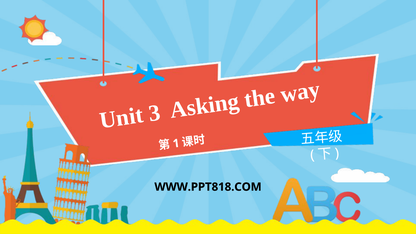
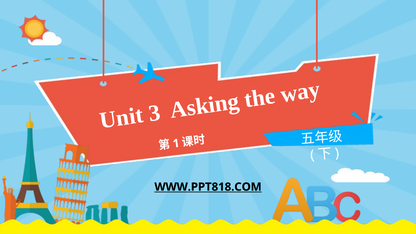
WWW.PPT818.COM underline: none -> present
